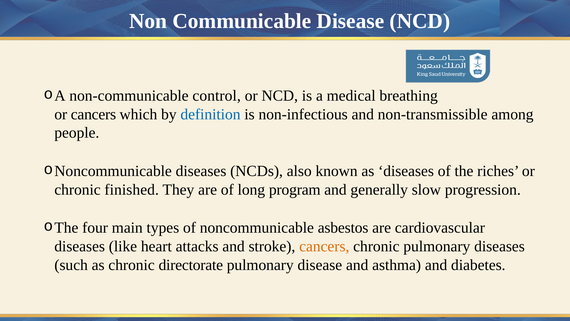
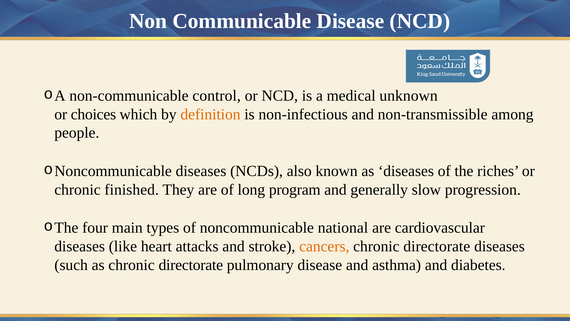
breathing: breathing -> unknown
or cancers: cancers -> choices
definition colour: blue -> orange
asbestos: asbestos -> national
pulmonary at (437, 246): pulmonary -> directorate
